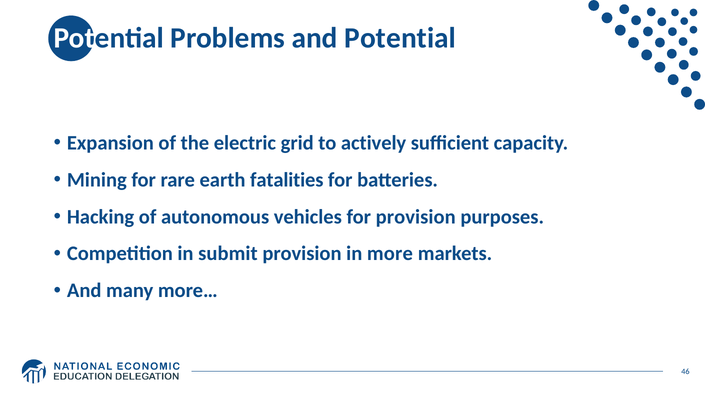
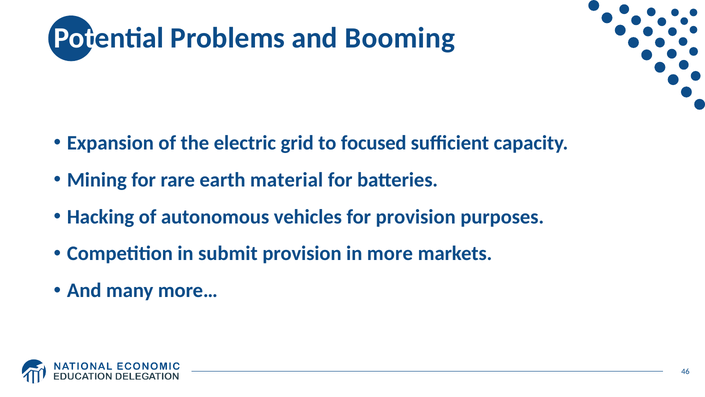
and Potential: Potential -> Booming
actively: actively -> focused
fatalities: fatalities -> material
